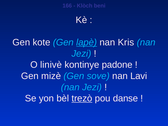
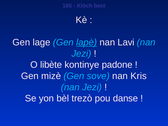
kote: kote -> lage
Kris: Kris -> Lavi
linivè: linivè -> libète
Lavi: Lavi -> Kris
trezò underline: present -> none
